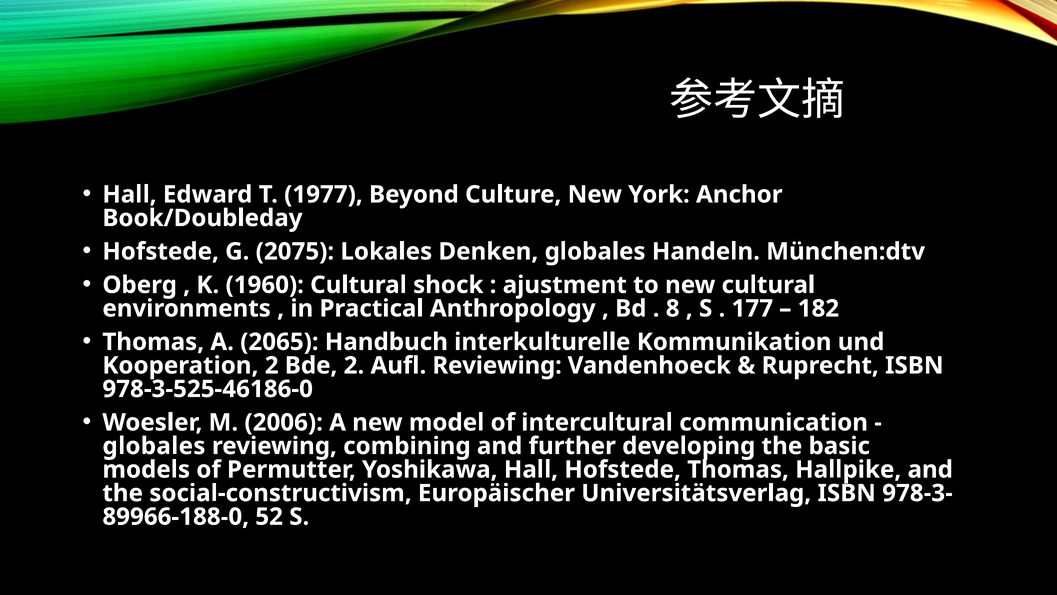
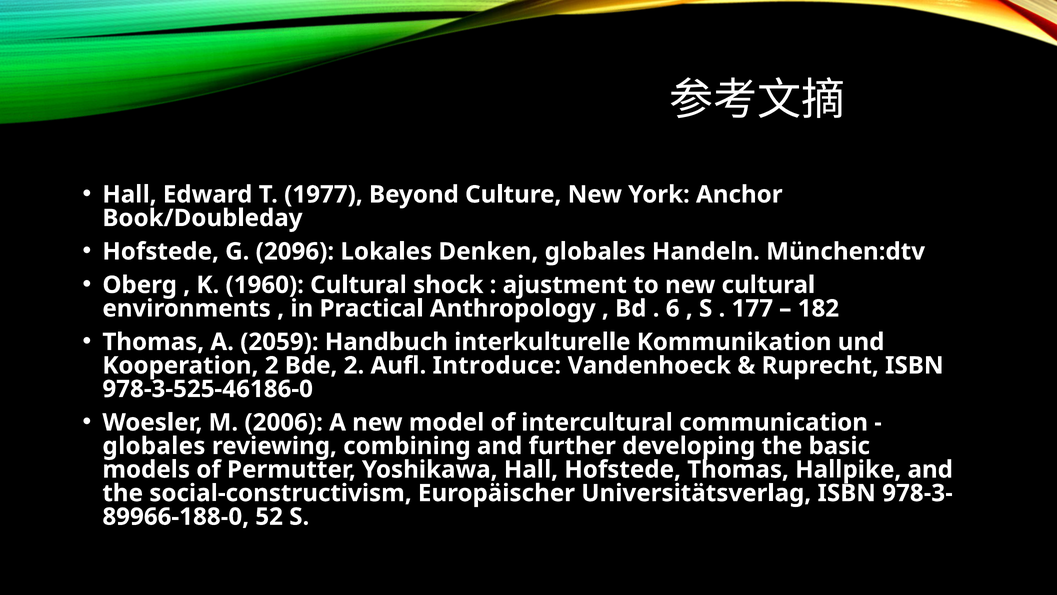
2075: 2075 -> 2096
8: 8 -> 6
2065: 2065 -> 2059
Aufl Reviewing: Reviewing -> Introduce
